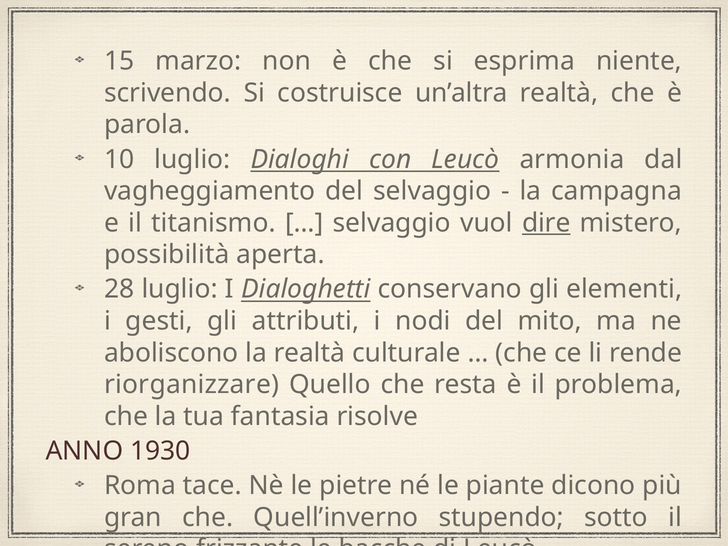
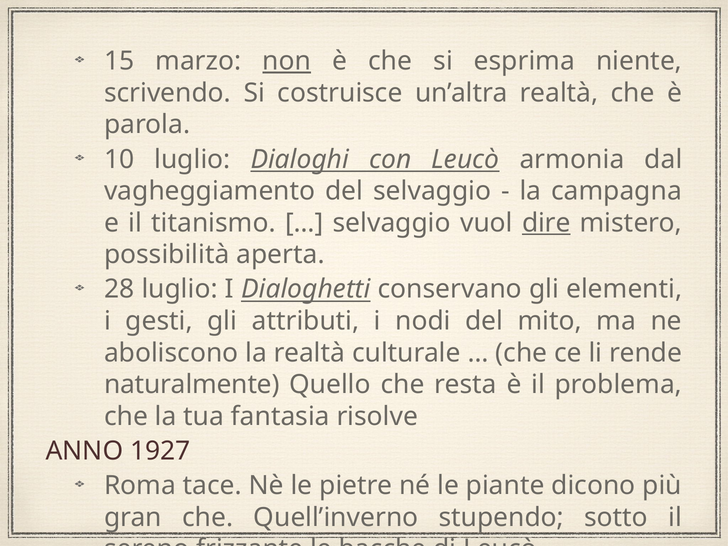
non underline: none -> present
riorganizzare: riorganizzare -> naturalmente
1930: 1930 -> 1927
